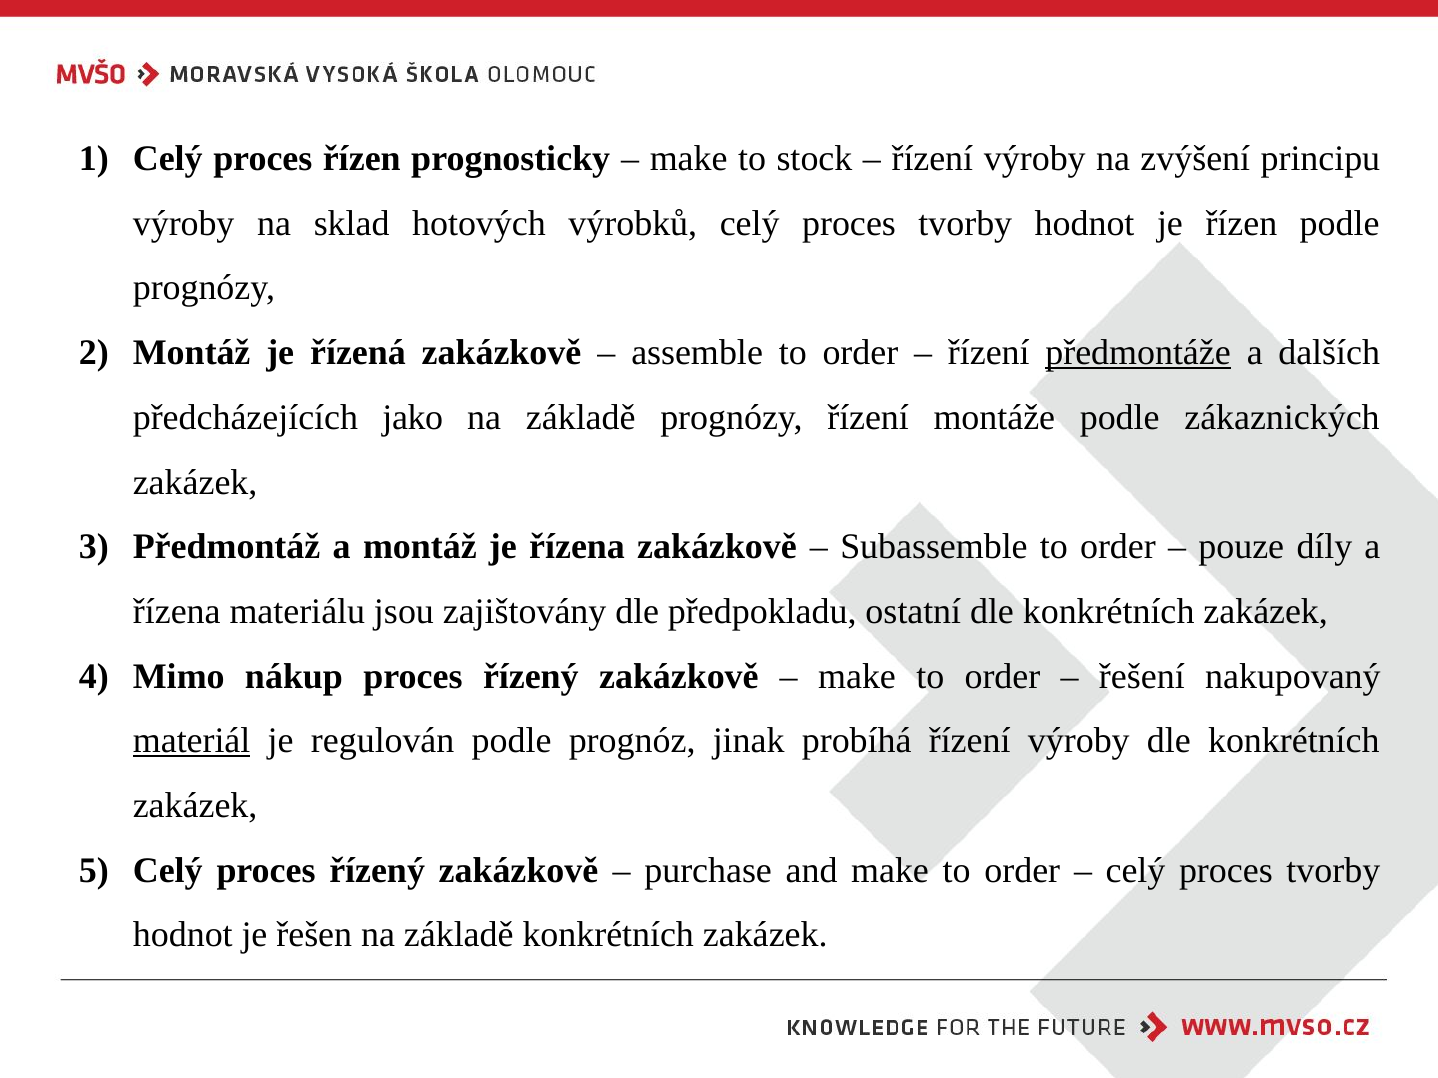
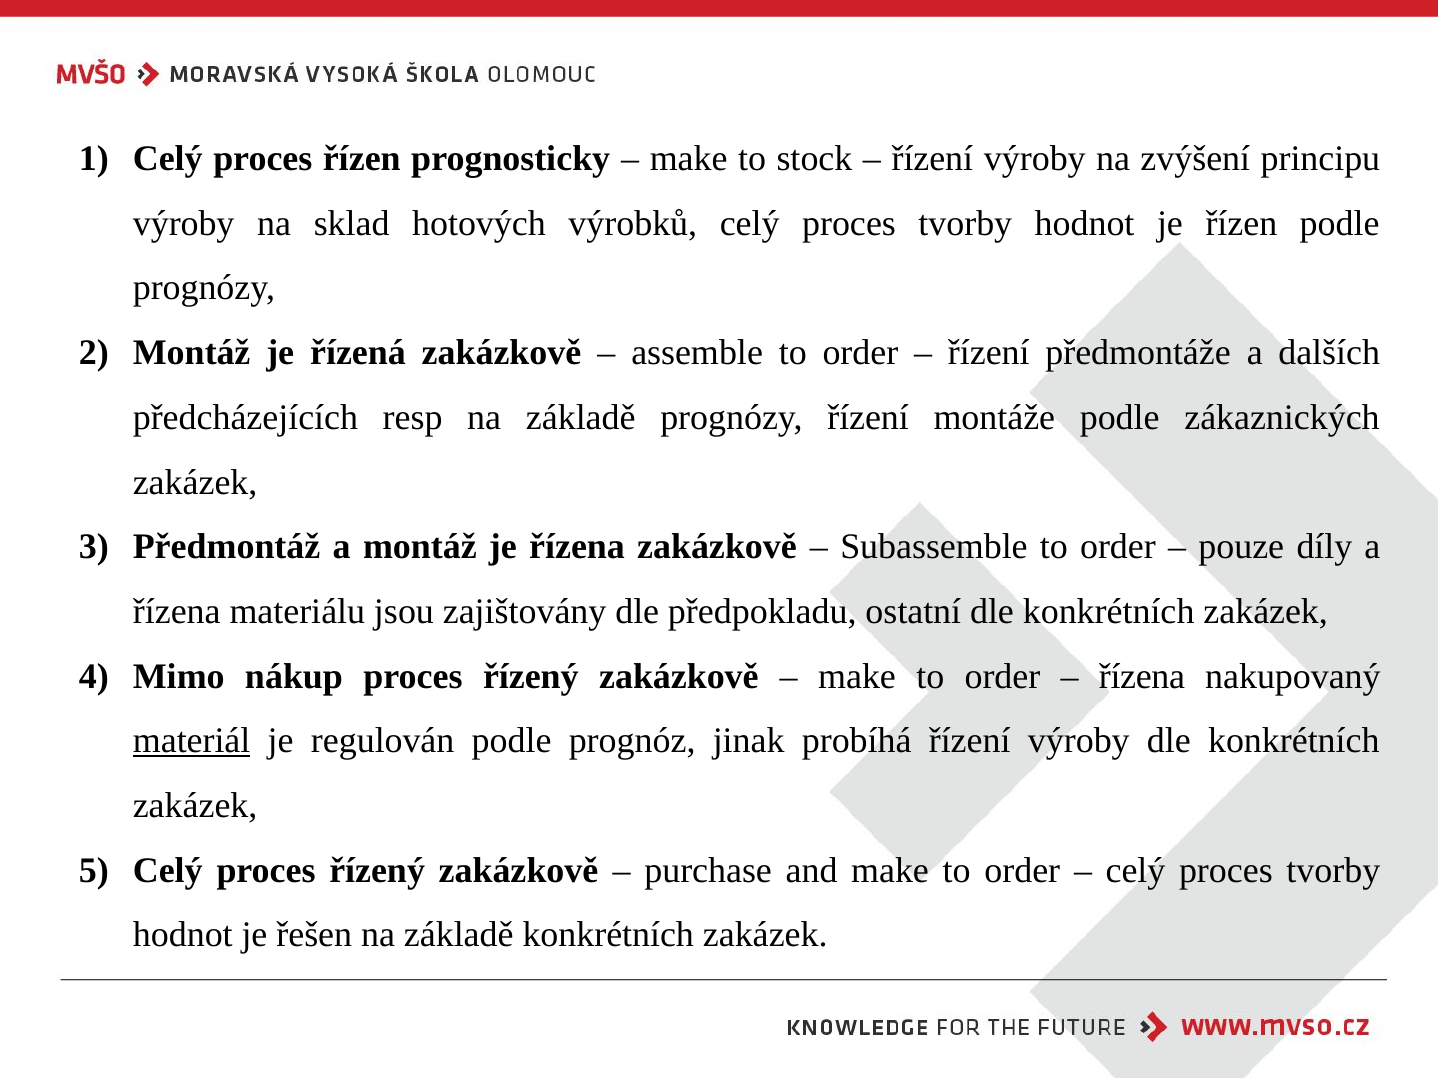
předmontáže underline: present -> none
jako: jako -> resp
řešení at (1142, 677): řešení -> řízena
